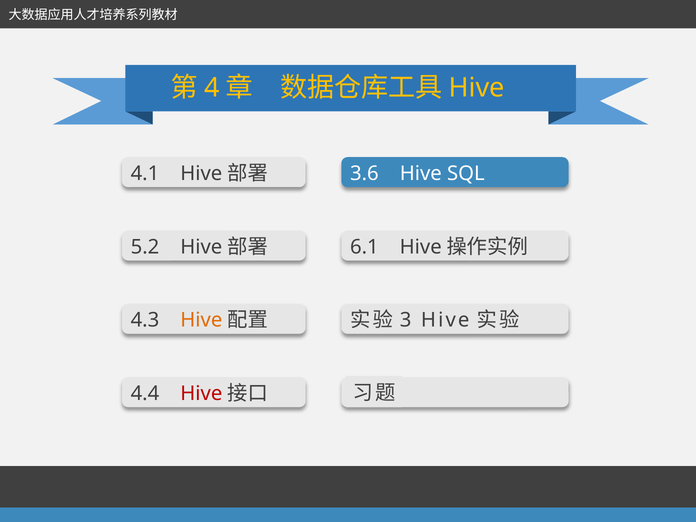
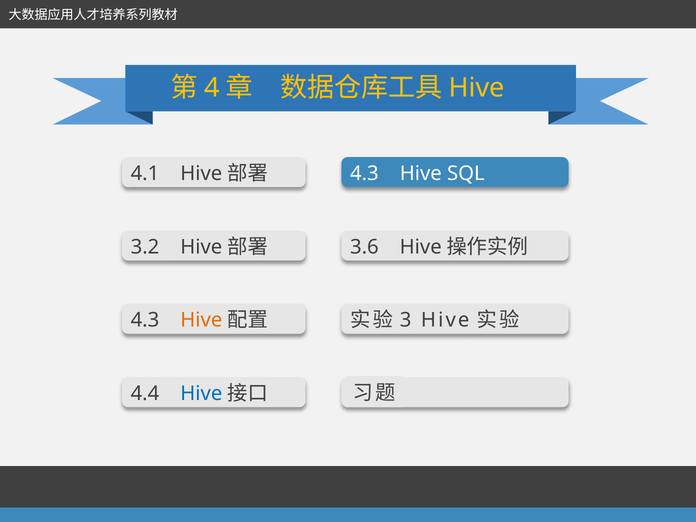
3.6 at (364, 174): 3.6 -> 4.3
5.2: 5.2 -> 3.2
6.1: 6.1 -> 3.6
Hive at (201, 394) colour: red -> blue
